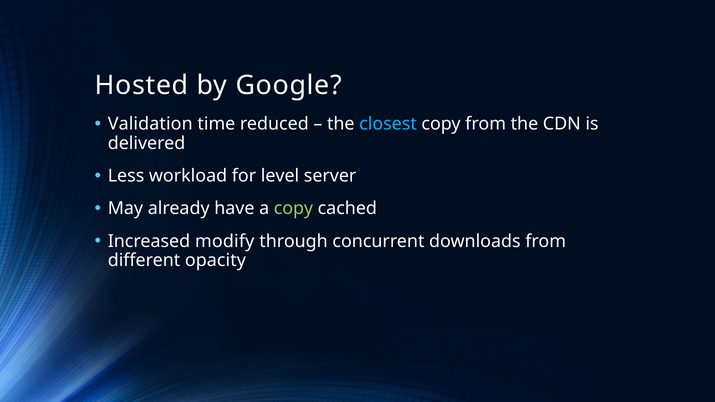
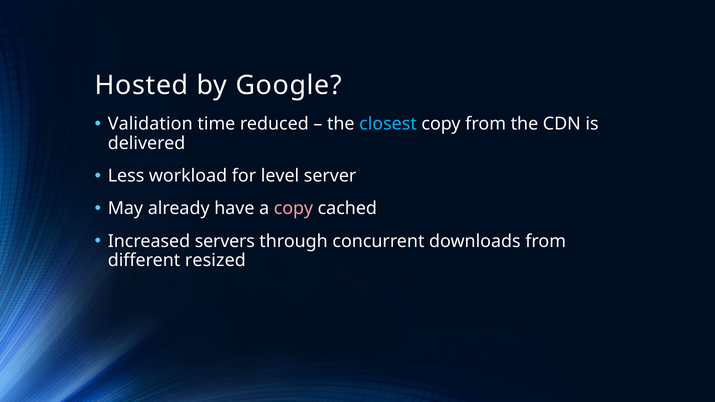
copy at (293, 209) colour: light green -> pink
modify: modify -> servers
opacity: opacity -> resized
